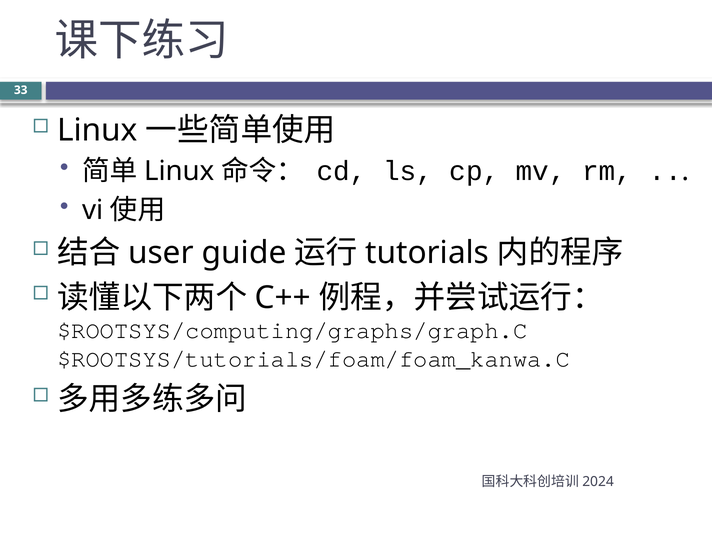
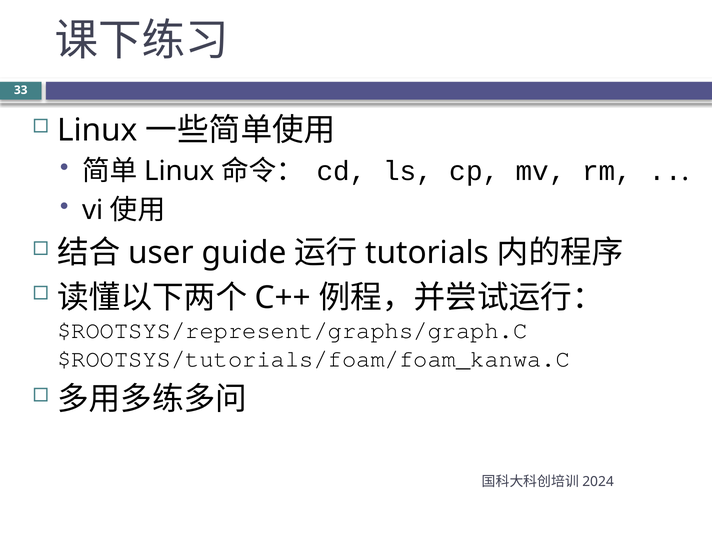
$ROOTSYS/computing/graphs/graph.C: $ROOTSYS/computing/graphs/graph.C -> $ROOTSYS/represent/graphs/graph.C
